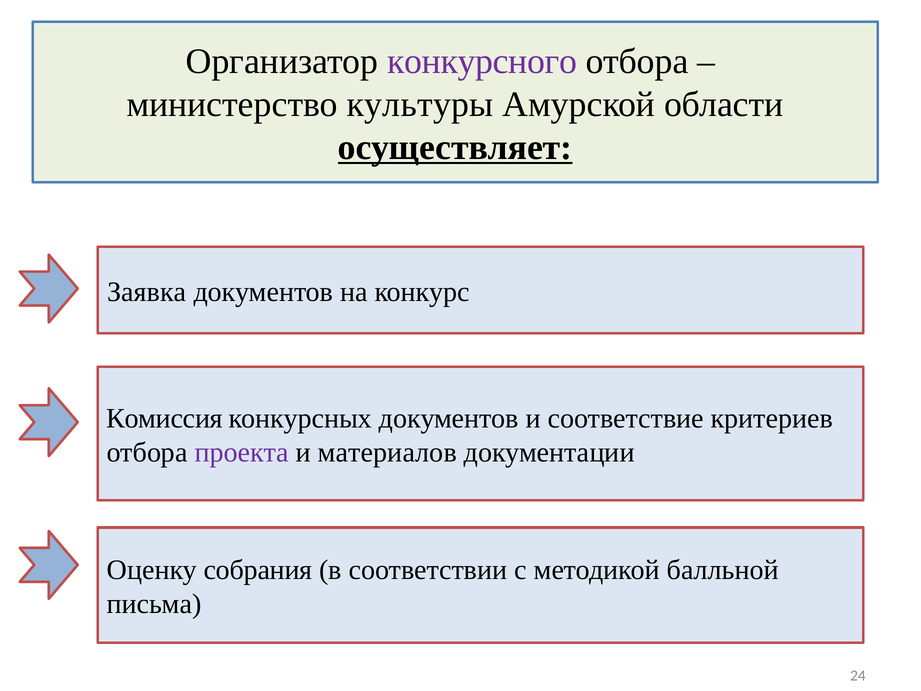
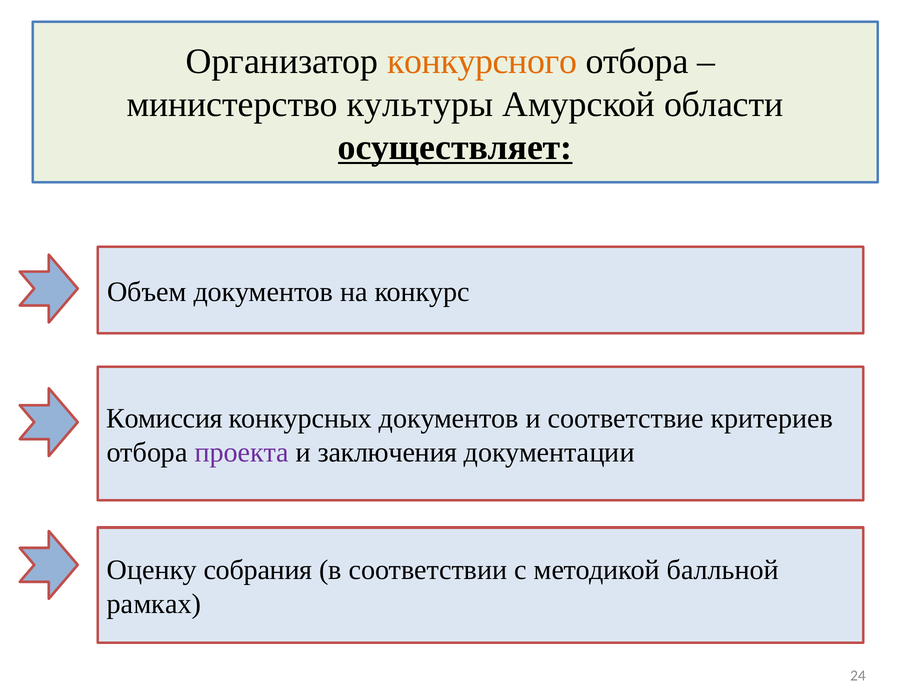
конкурсного colour: purple -> orange
Заявка: Заявка -> Объем
материалов: материалов -> заключения
письма: письма -> рамках
